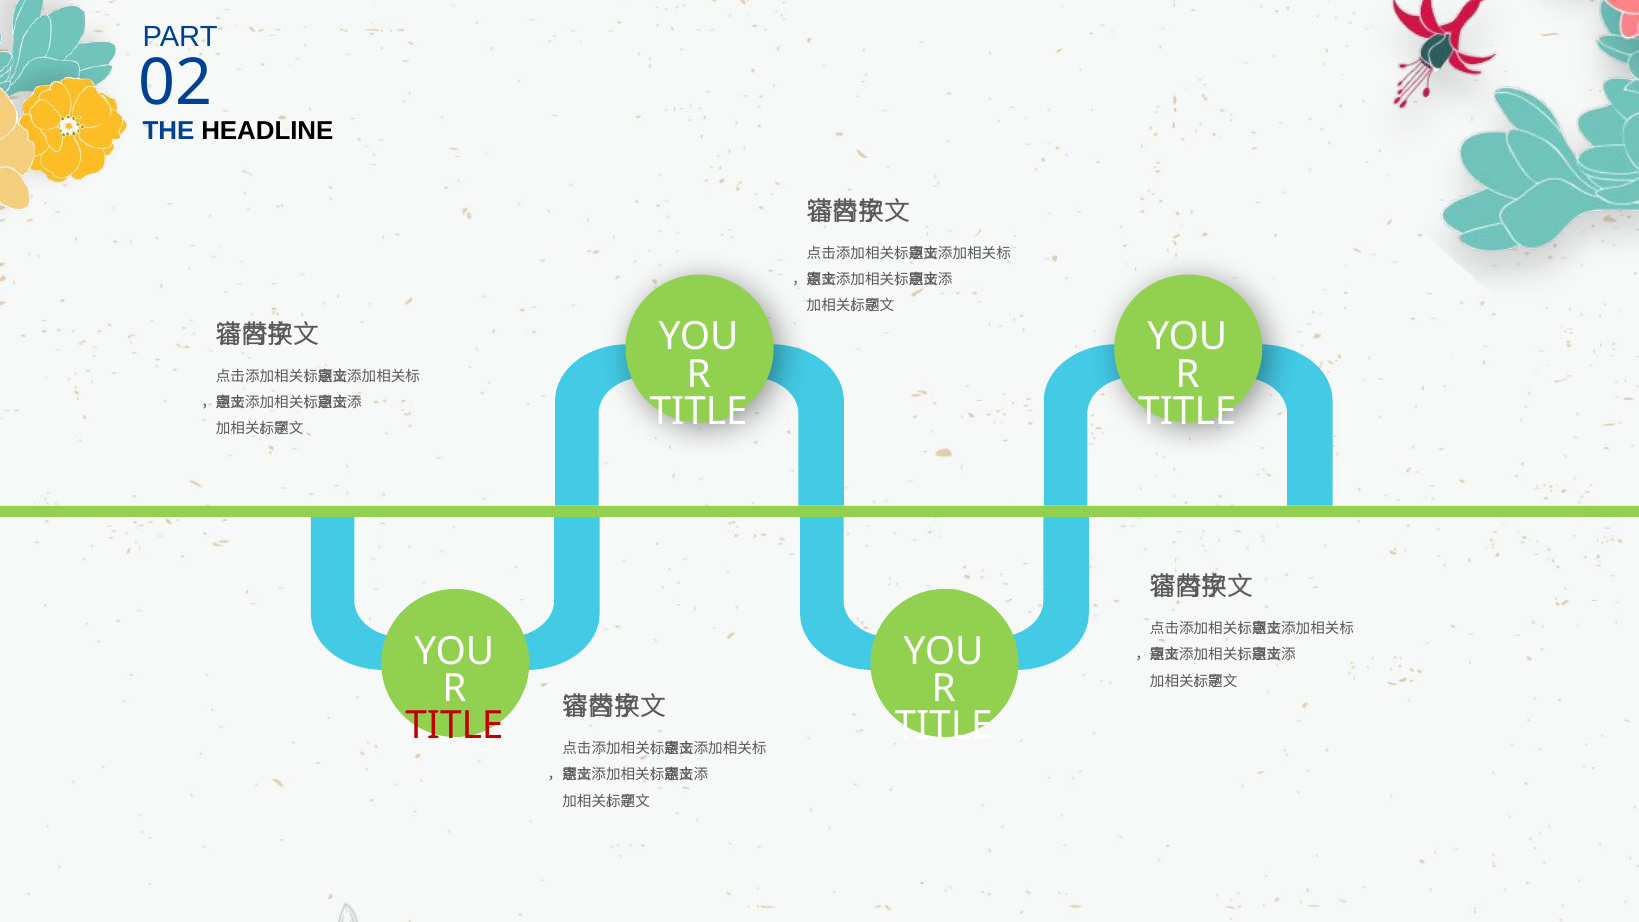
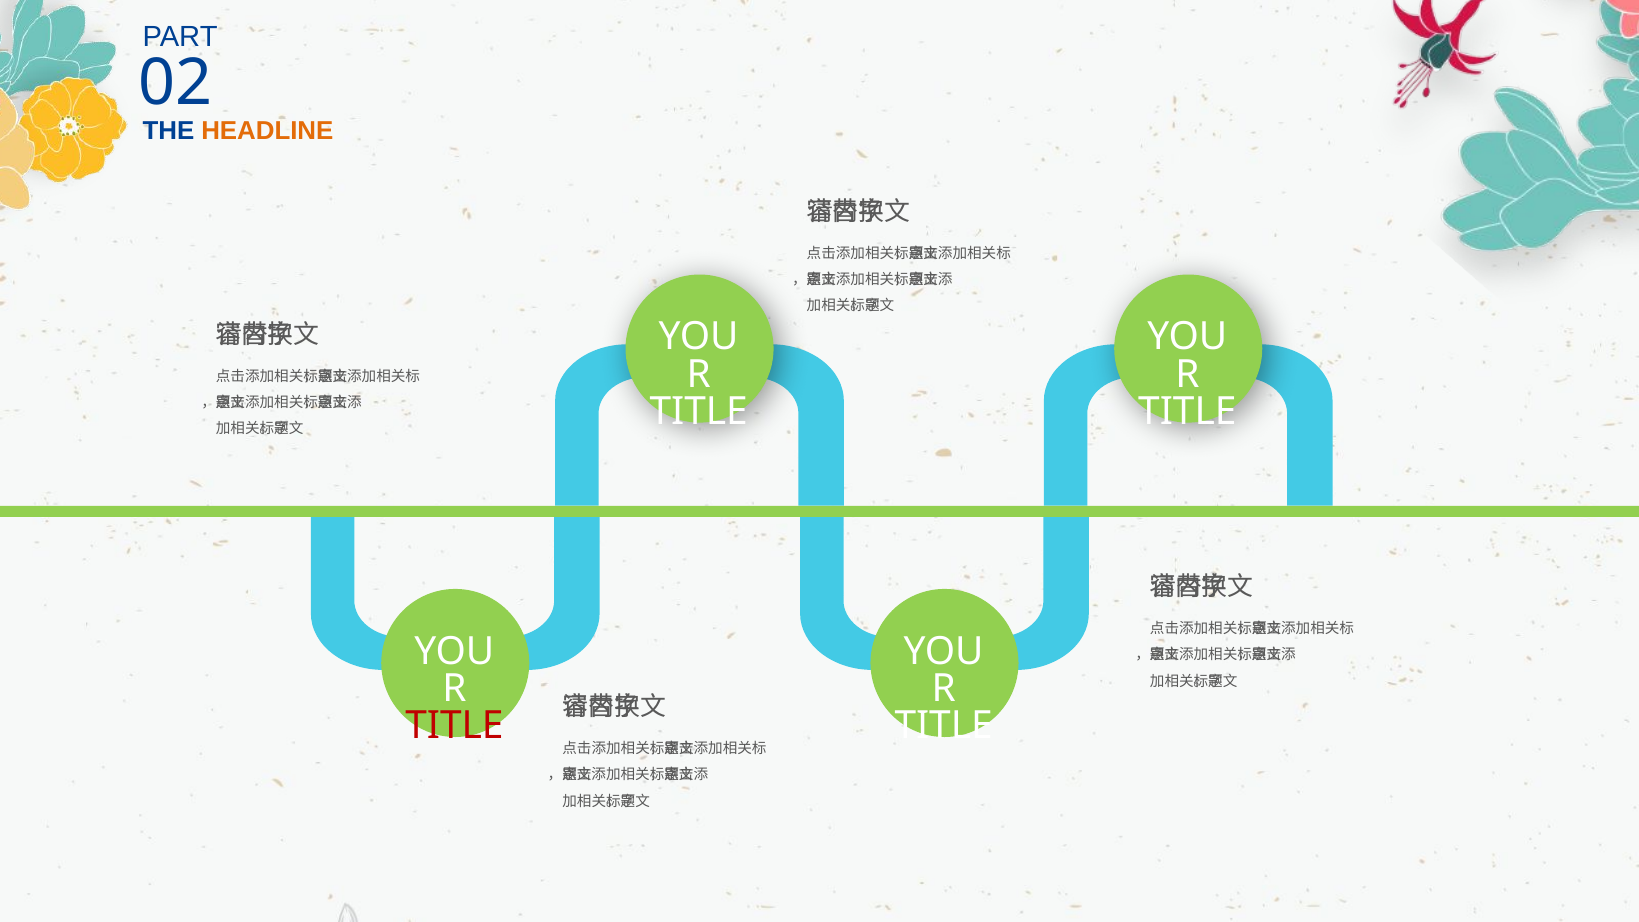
HEADLINE colour: black -> orange
